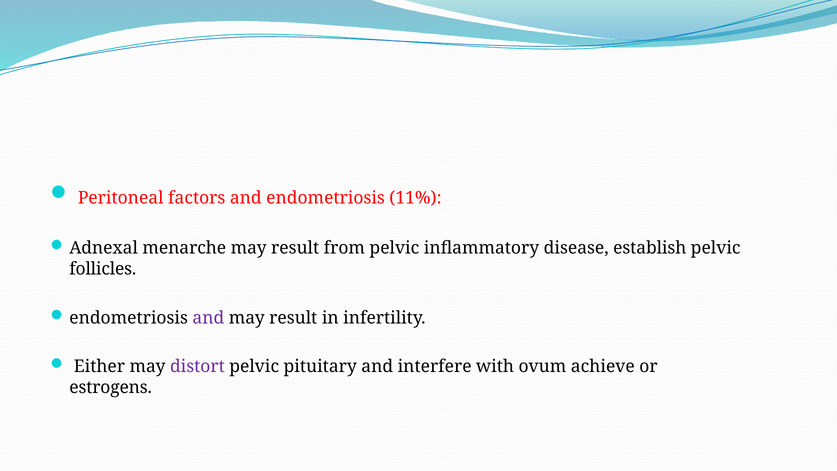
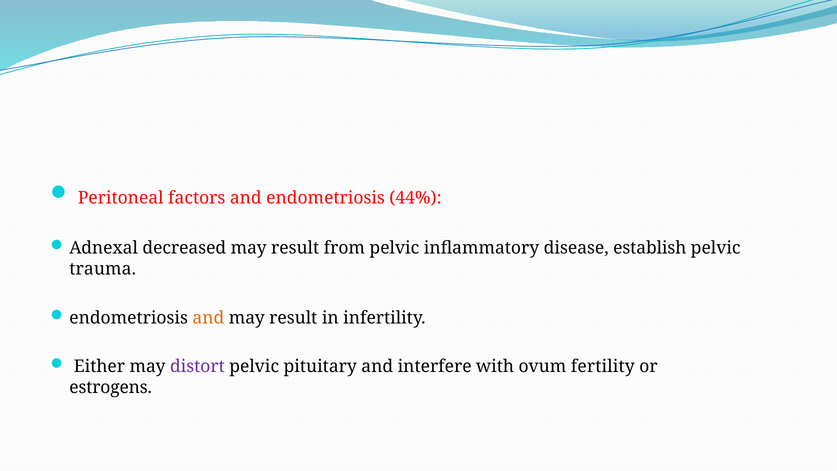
11%: 11% -> 44%
menarche: menarche -> decreased
follicles: follicles -> trauma
and at (208, 318) colour: purple -> orange
achieve: achieve -> fertility
